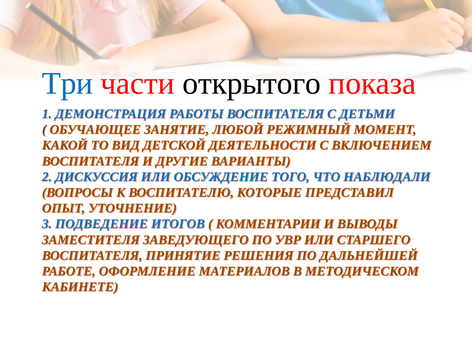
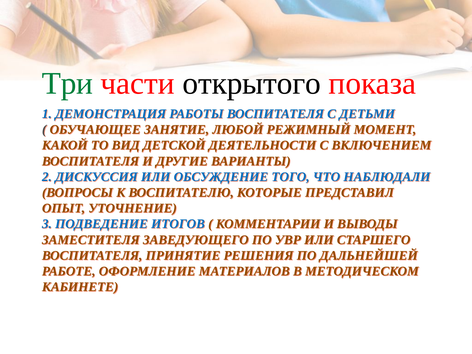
Три colour: blue -> green
